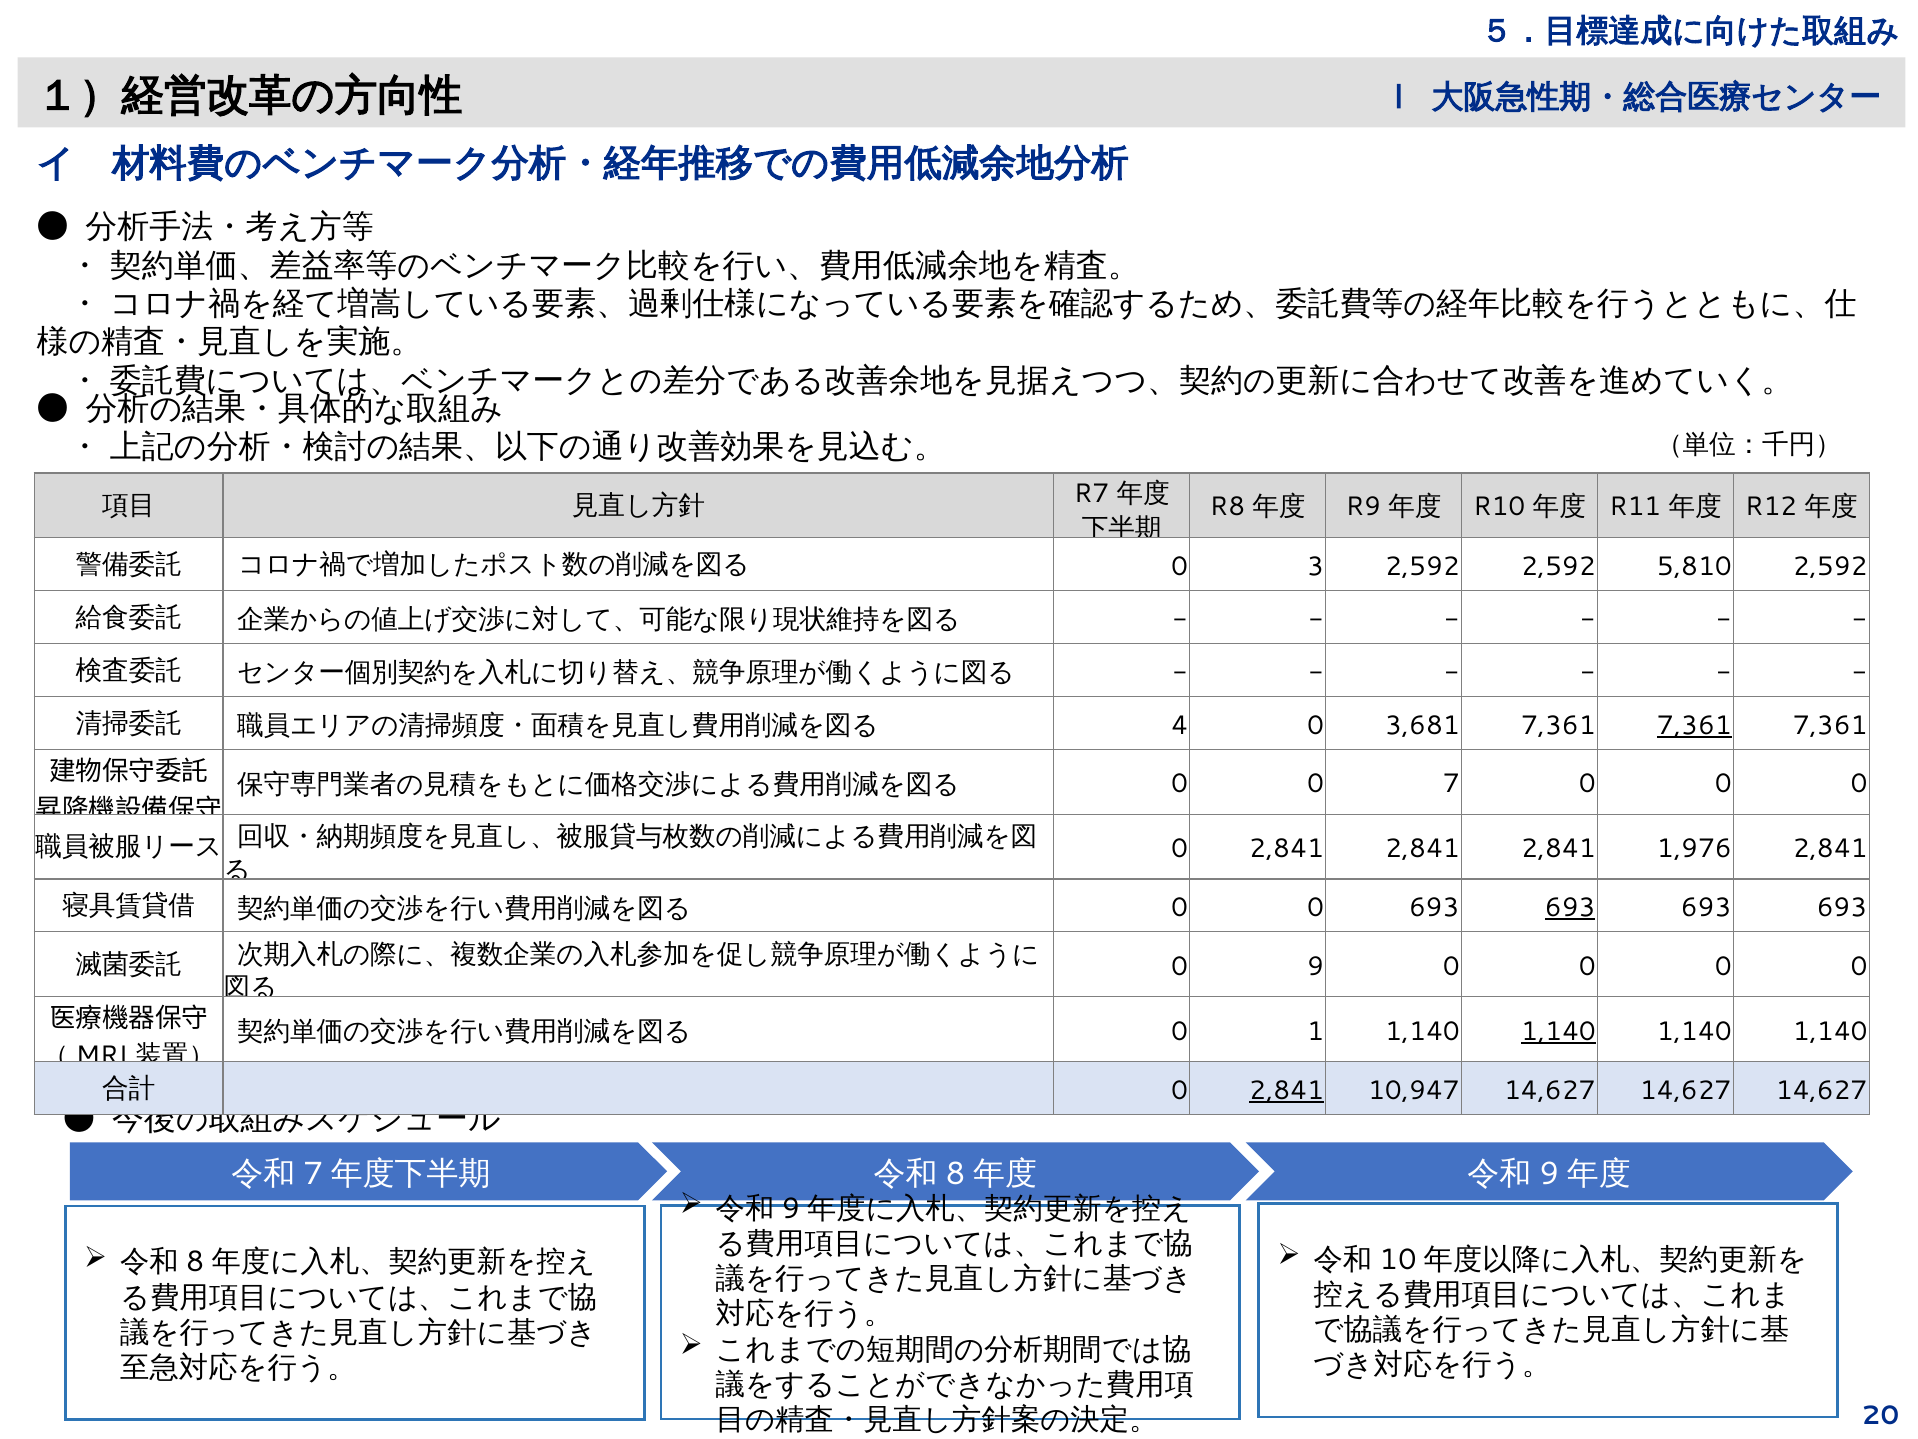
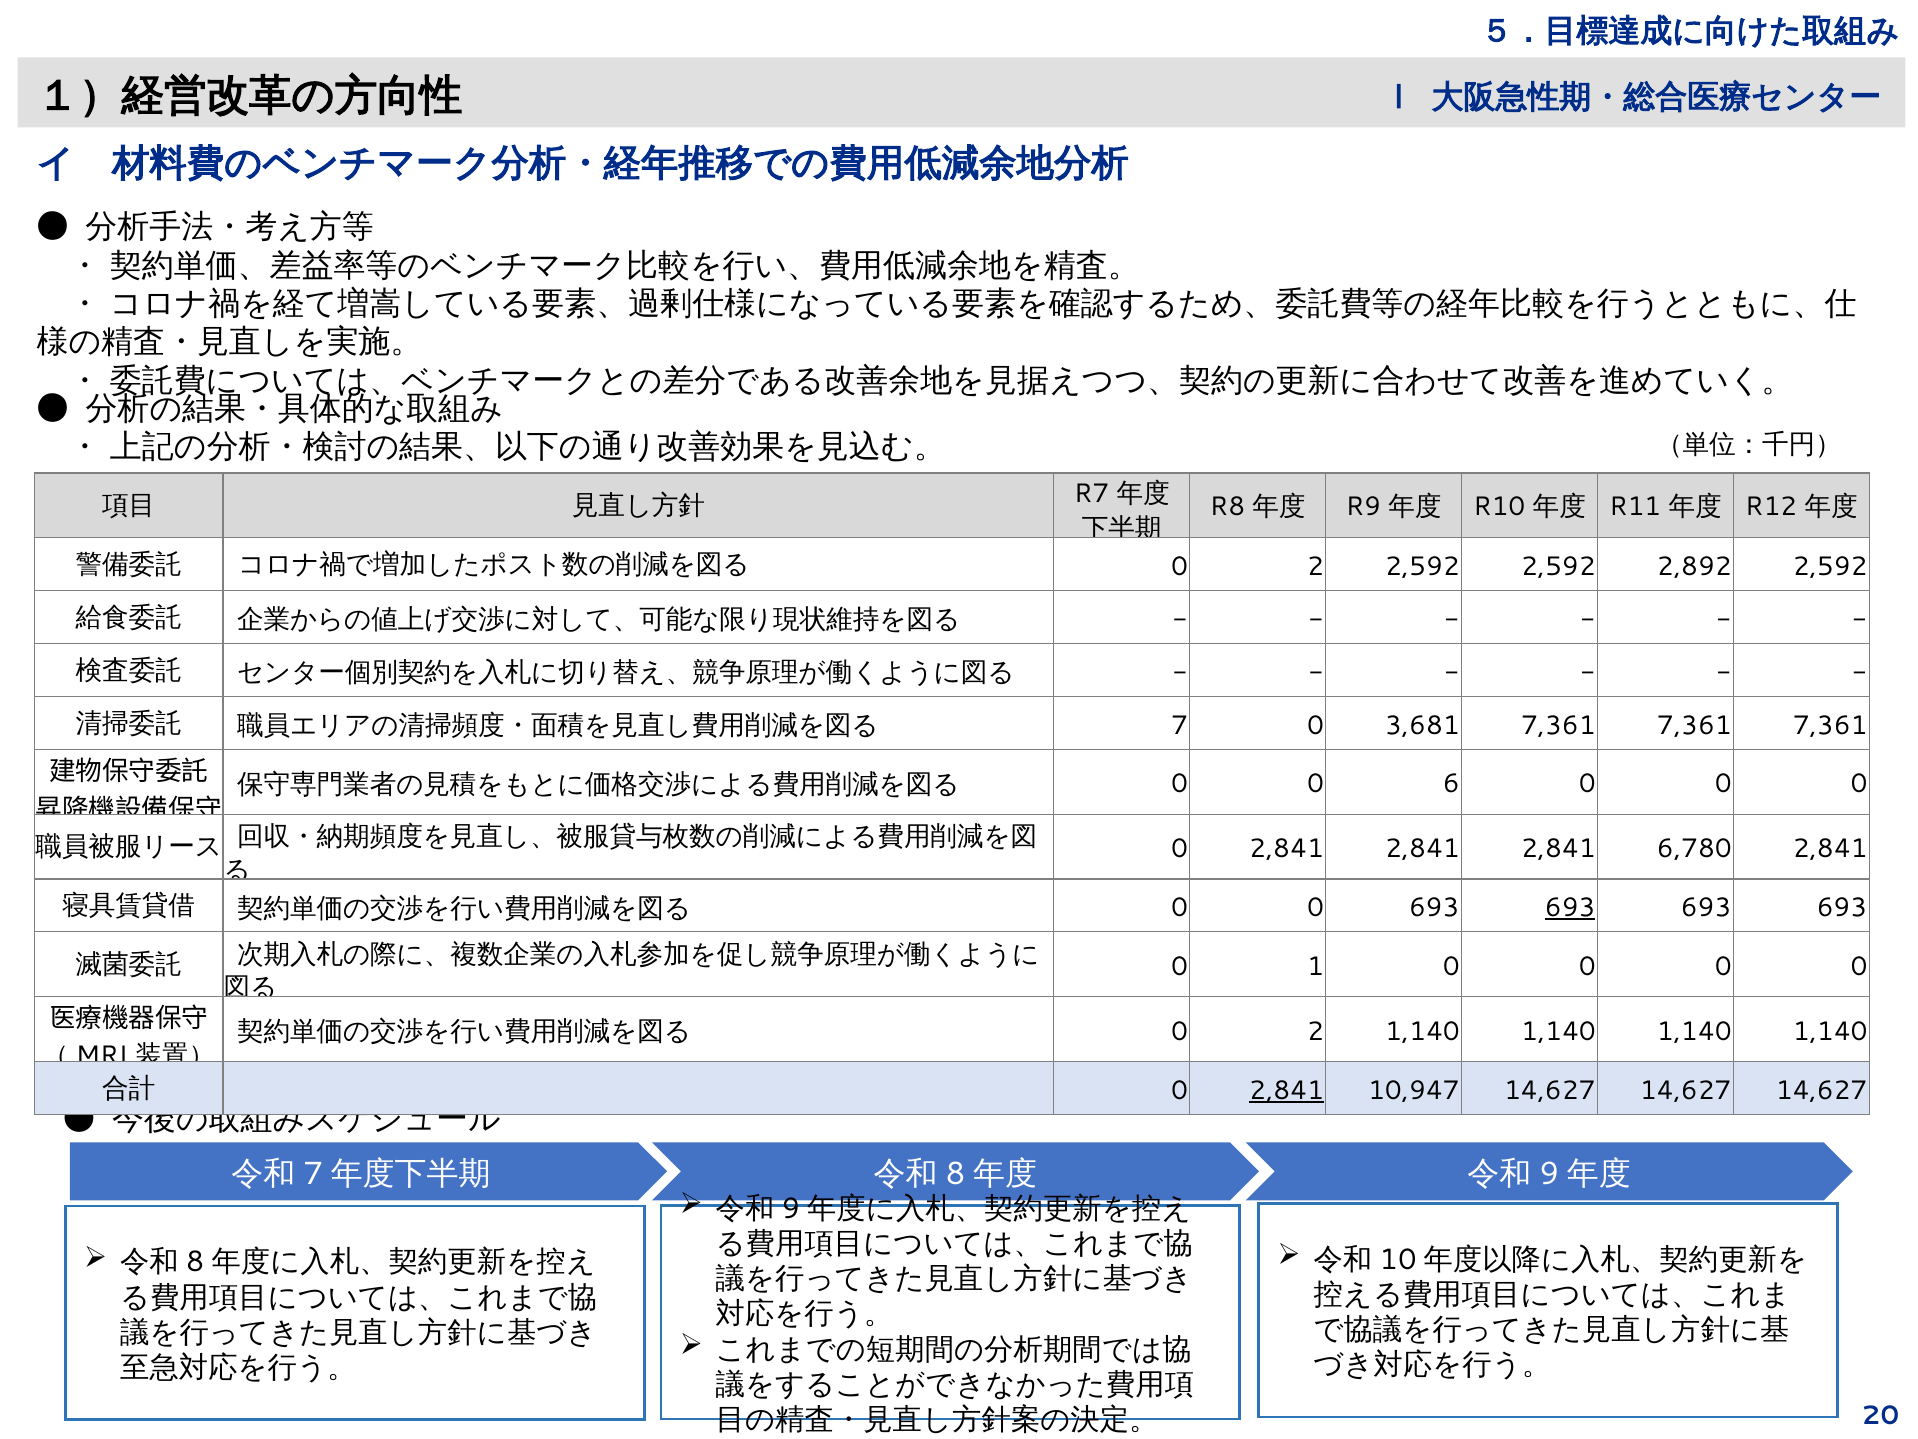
3 at (1315, 566): 3 -> 2
5,810: 5,810 -> 2,892
4: 4 -> 7
7,361 at (1694, 725) underline: present -> none
7: 7 -> 6
1,976: 1,976 -> 6,780
9: 9 -> 1
1 at (1315, 1031): 1 -> 2
1,140 at (1558, 1031) underline: present -> none
